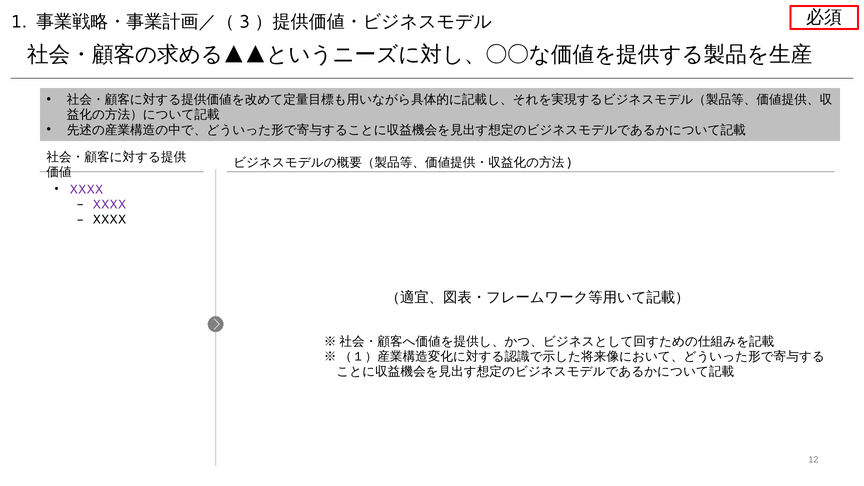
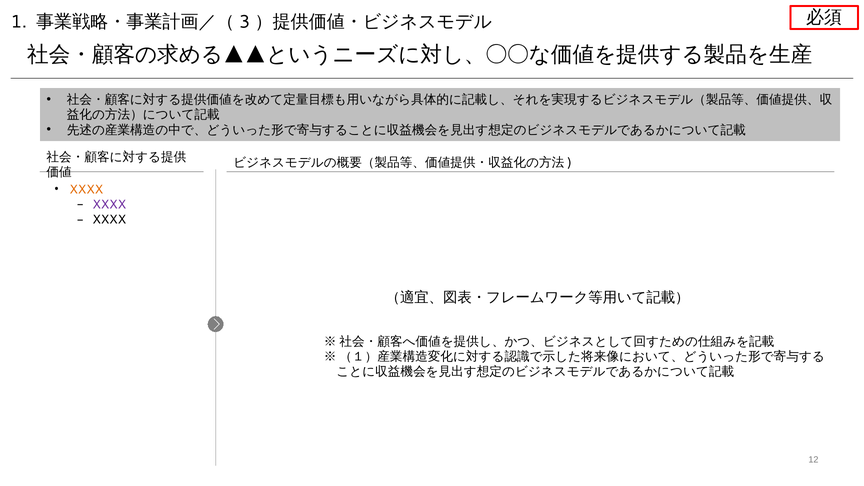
XXXX at (86, 189) colour: purple -> orange
